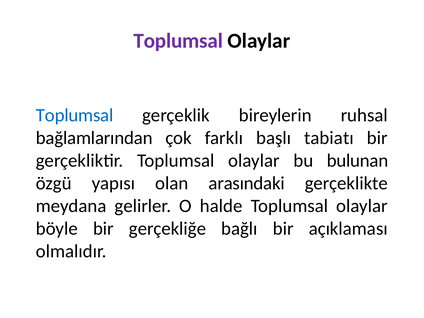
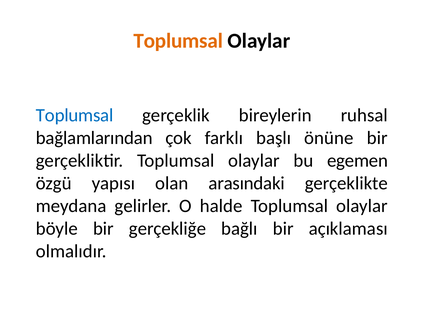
Toplumsal at (178, 41) colour: purple -> orange
tabiatı: tabiatı -> önüne
bulunan: bulunan -> egemen
